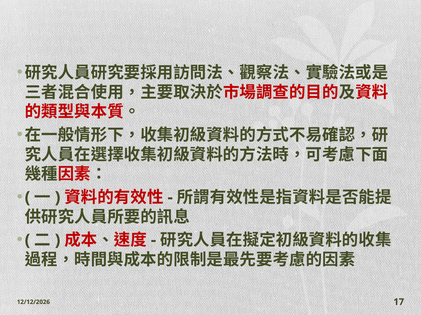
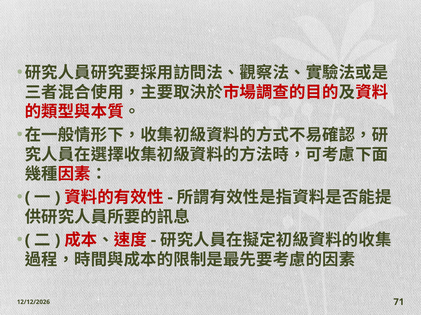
17: 17 -> 71
